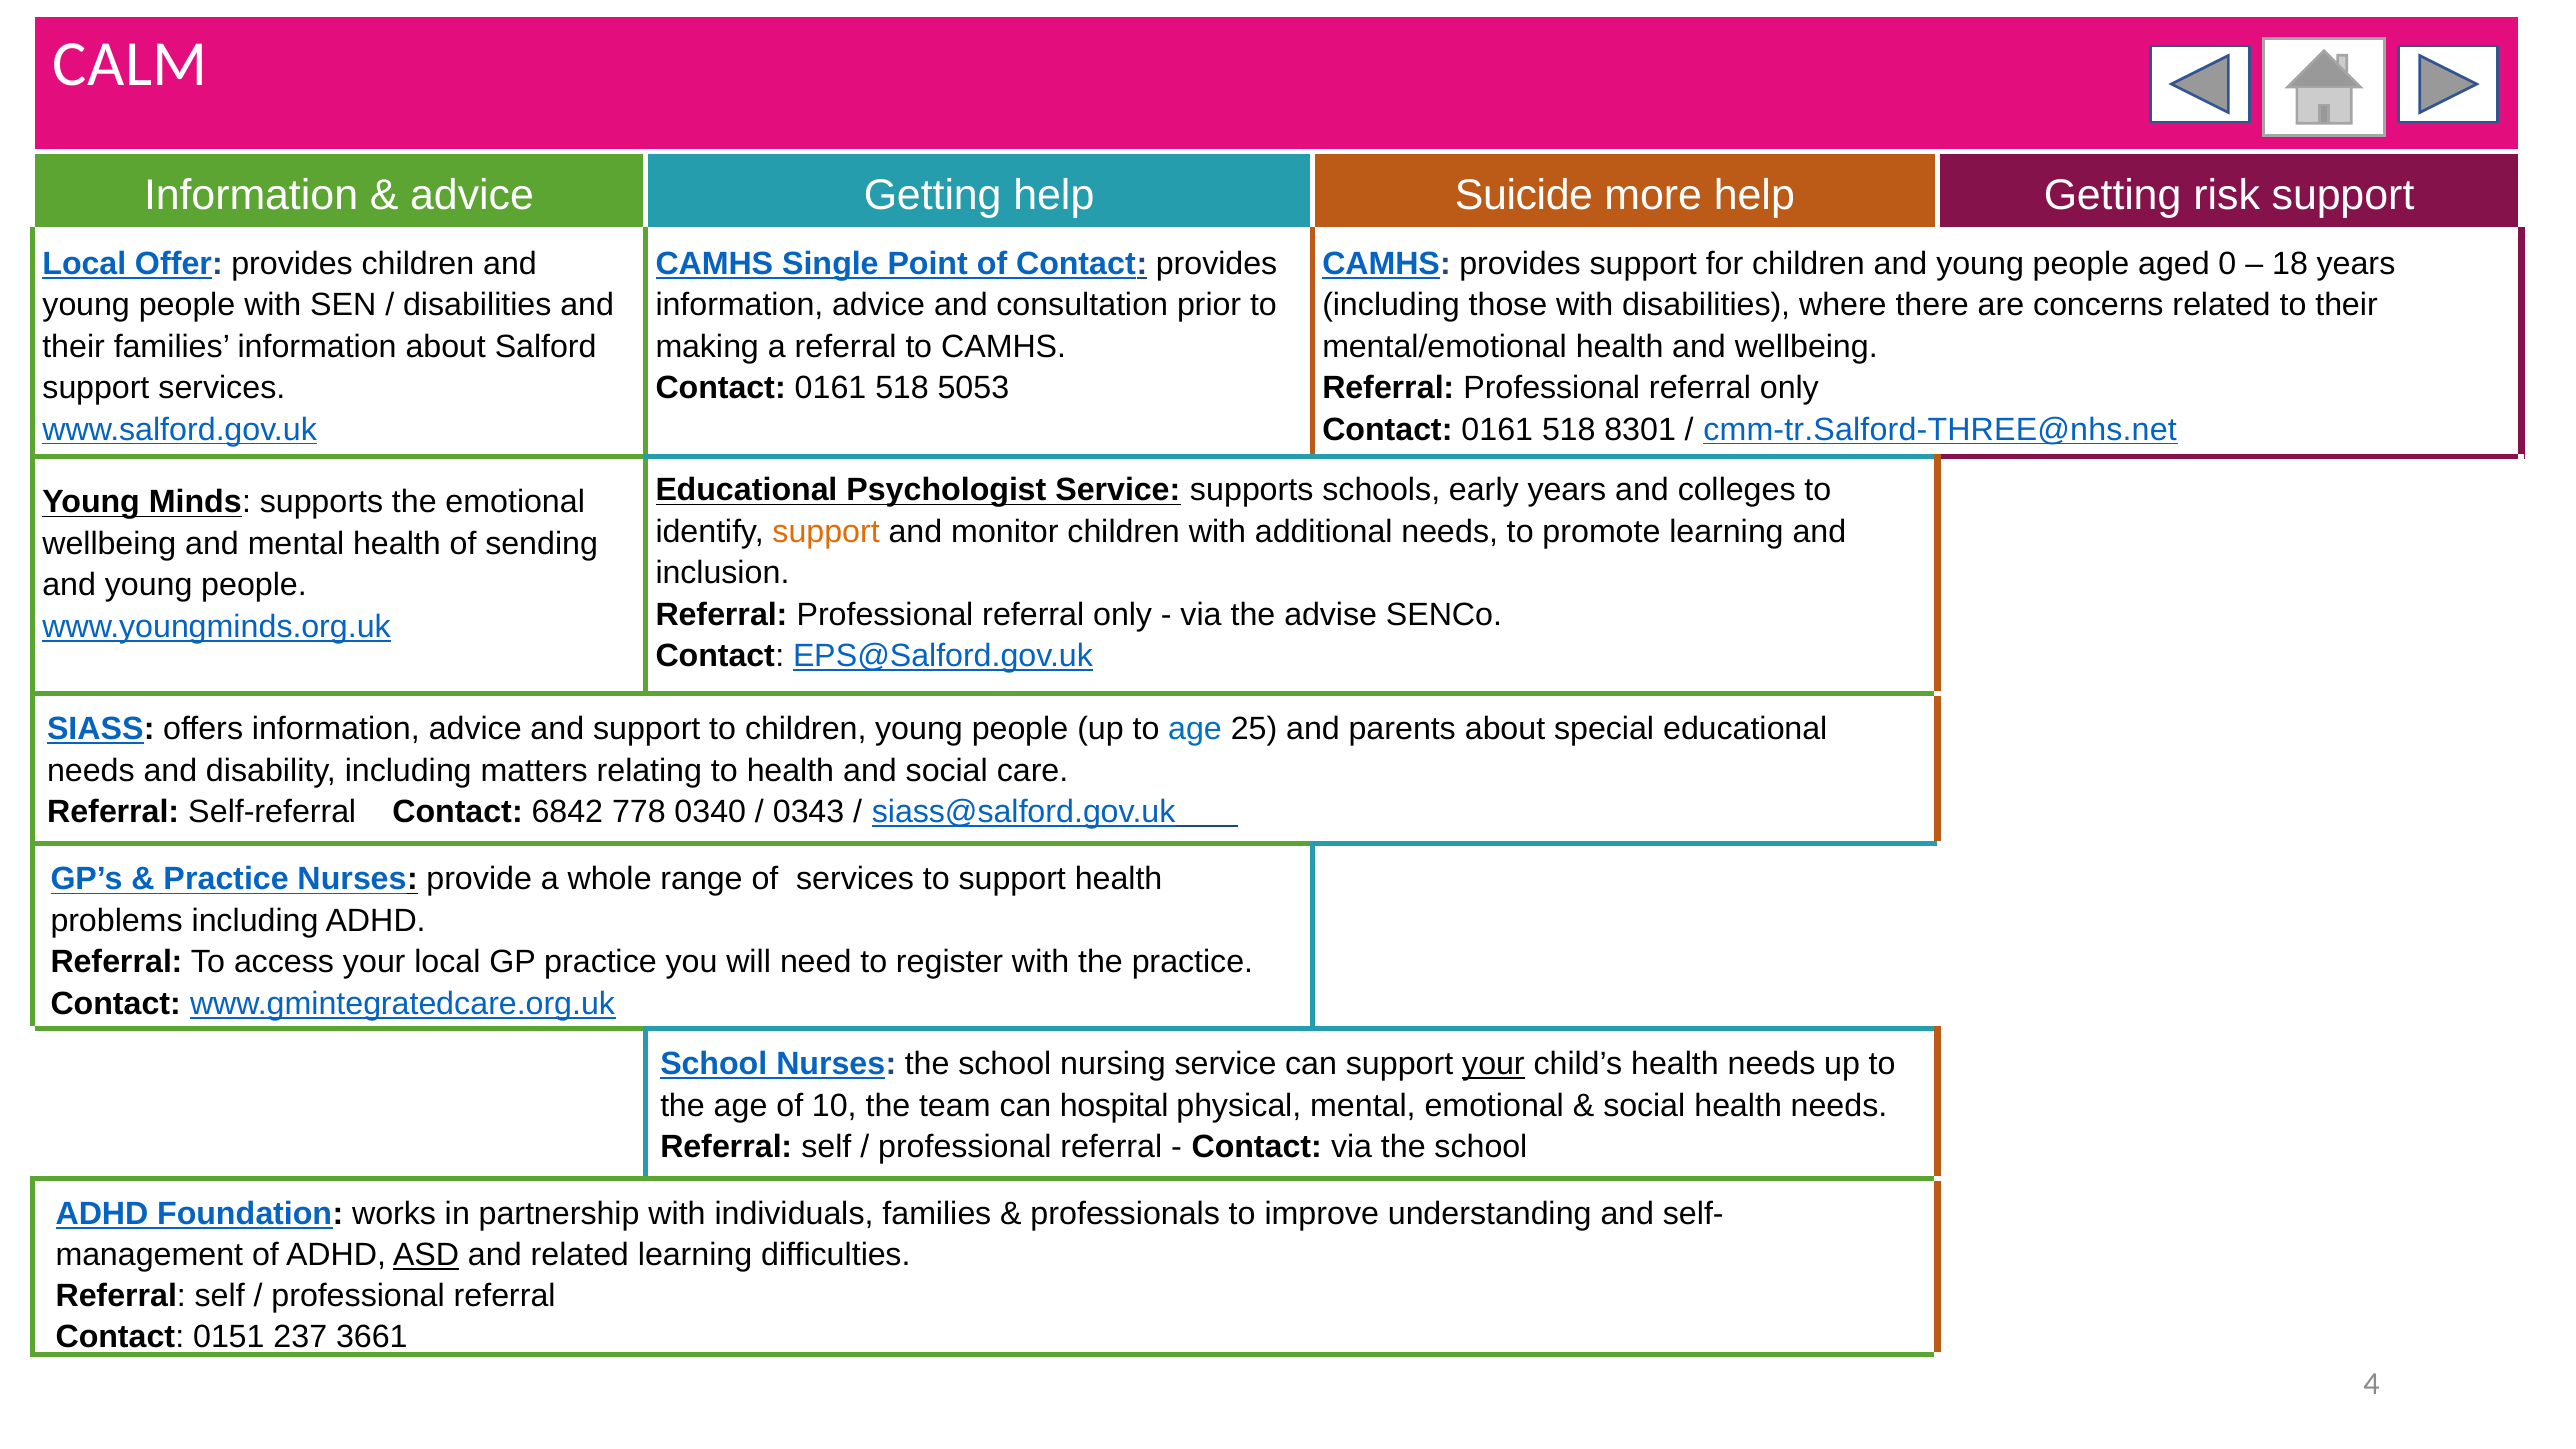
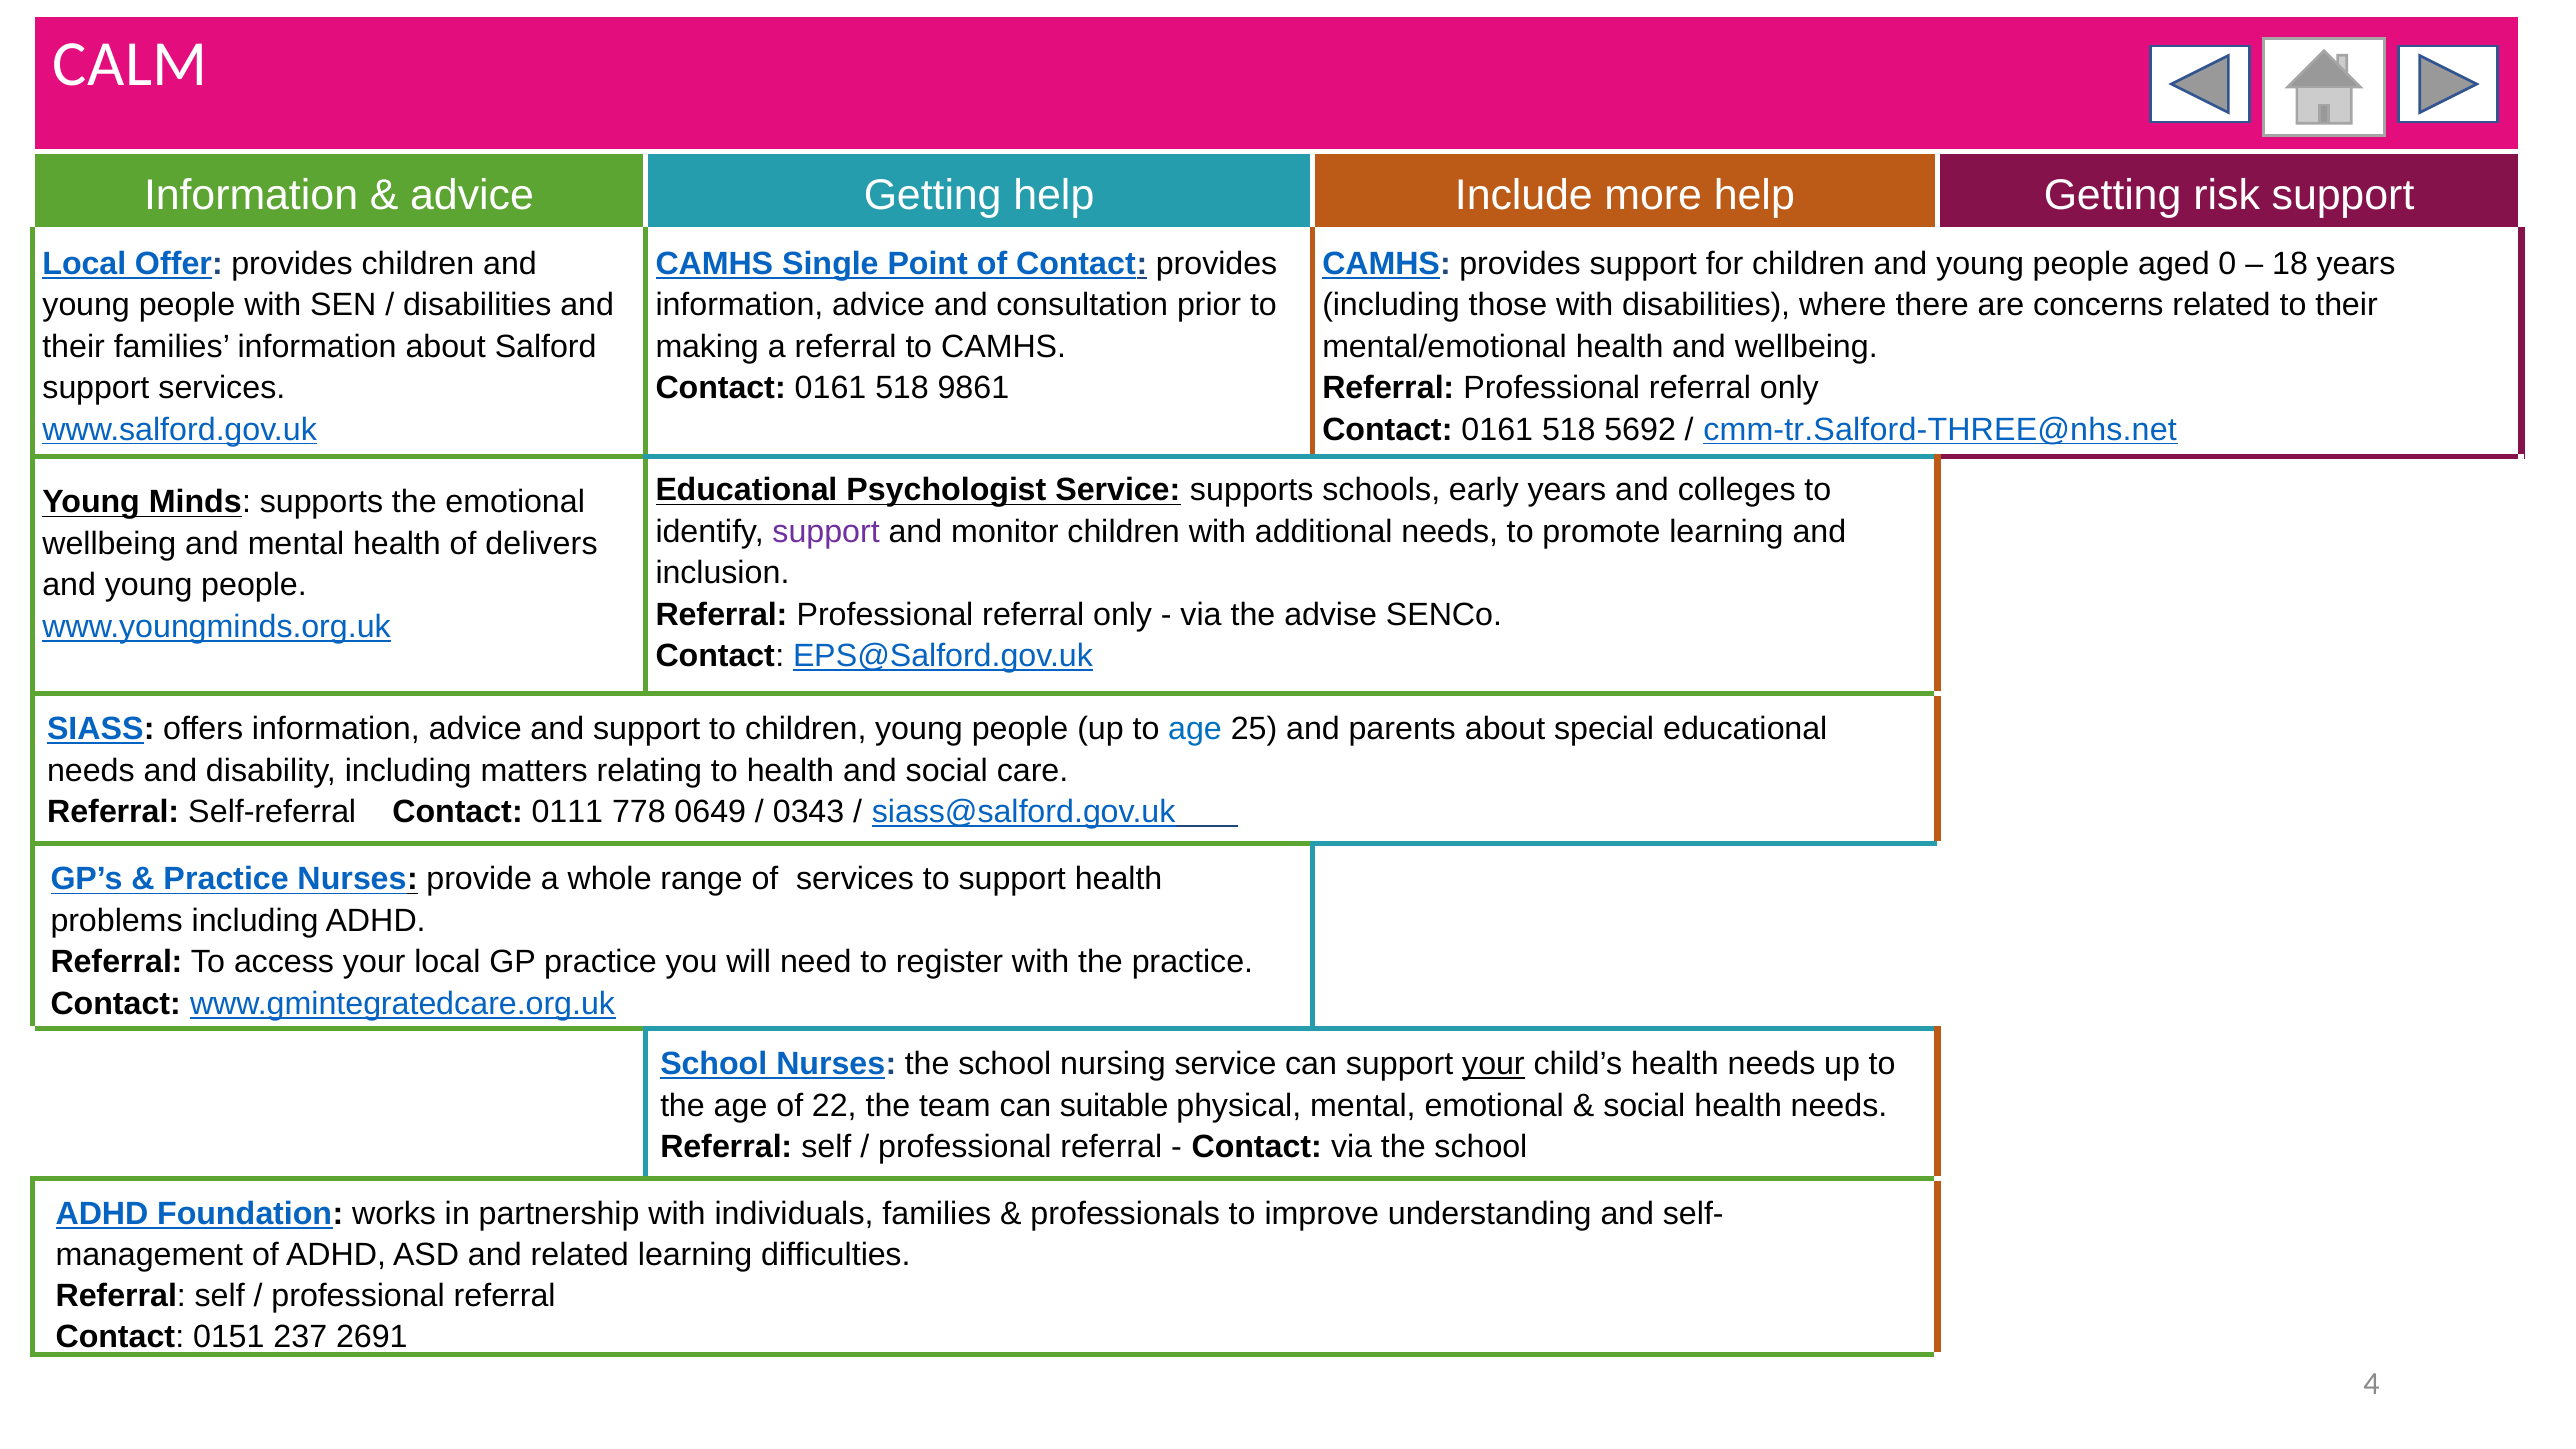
Suicide: Suicide -> Include
5053: 5053 -> 9861
8301: 8301 -> 5692
support at (826, 532) colour: orange -> purple
sending: sending -> delivers
6842: 6842 -> 0111
0340: 0340 -> 0649
10: 10 -> 22
hospital: hospital -> suitable
ASD underline: present -> none
3661: 3661 -> 2691
